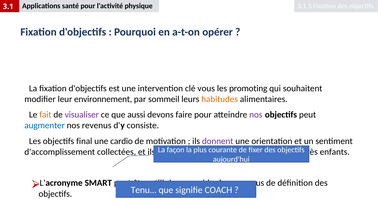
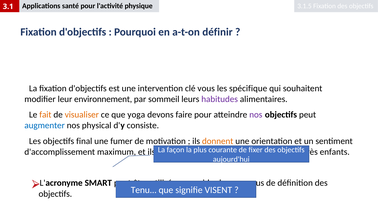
opérer: opérer -> définir
promoting: promoting -> spécifique
habitudes colour: orange -> purple
visualiser colour: purple -> orange
aussi: aussi -> yoga
nos revenus: revenus -> physical
cardio: cardio -> fumer
donnent colour: purple -> orange
collectées: collectées -> maximum
COACH: COACH -> VISENT
